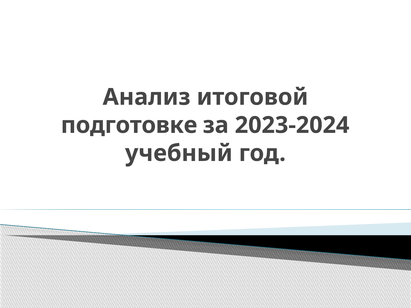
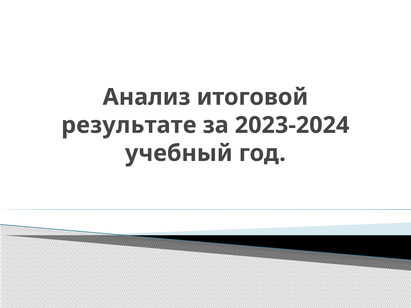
подготовке: подготовке -> результате
